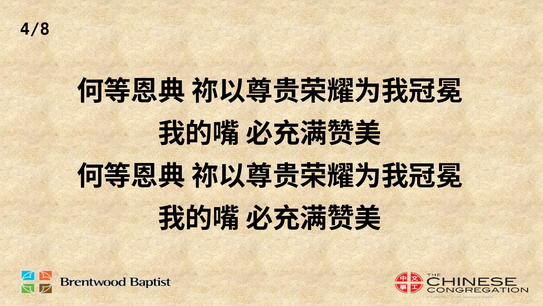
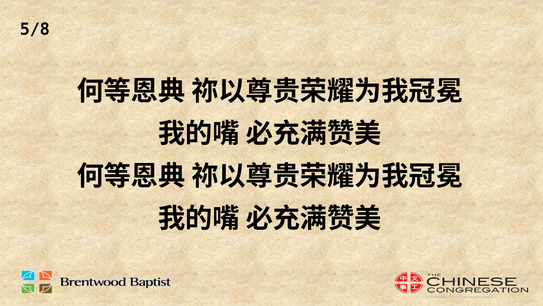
4/8: 4/8 -> 5/8
